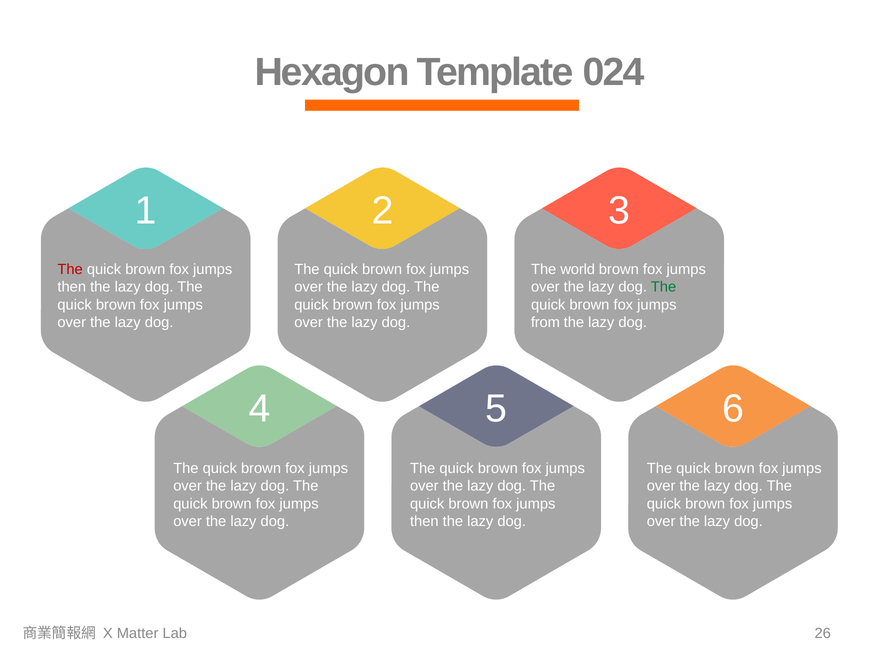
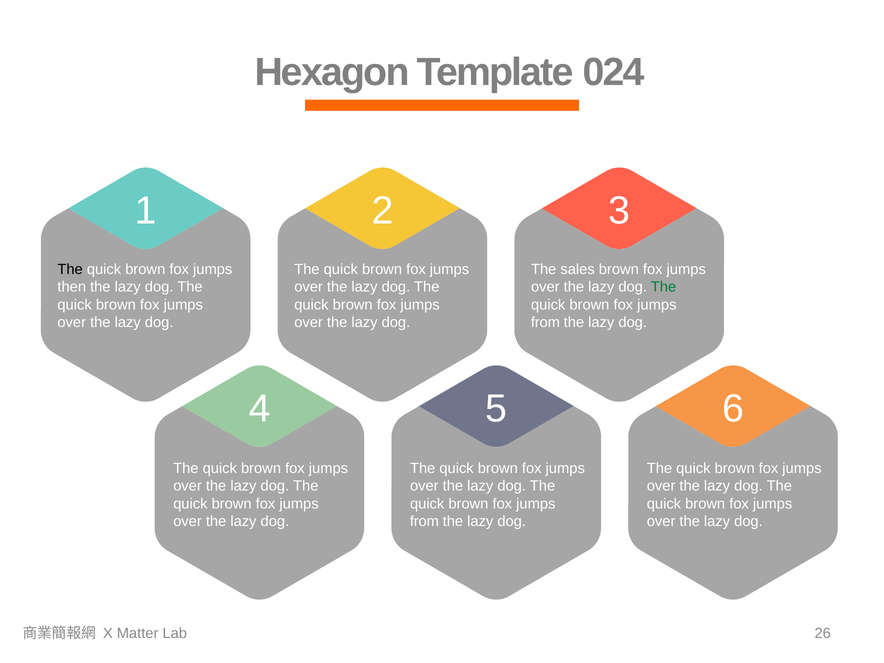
The at (70, 269) colour: red -> black
world: world -> sales
then at (424, 521): then -> from
